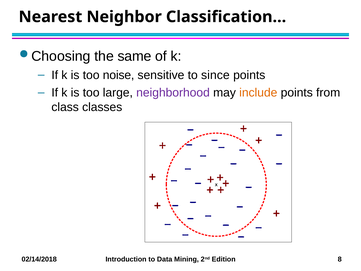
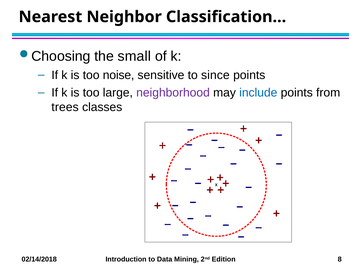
same: same -> small
include colour: orange -> blue
class: class -> trees
